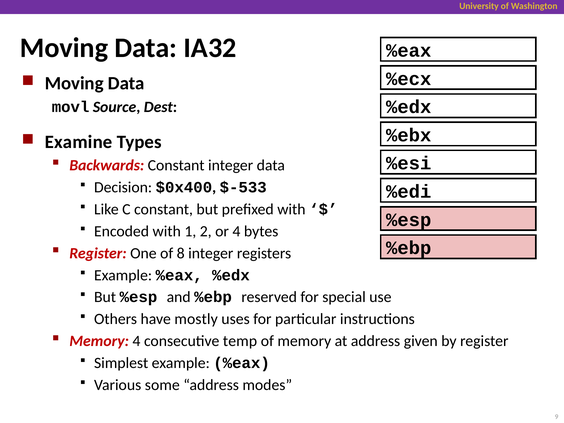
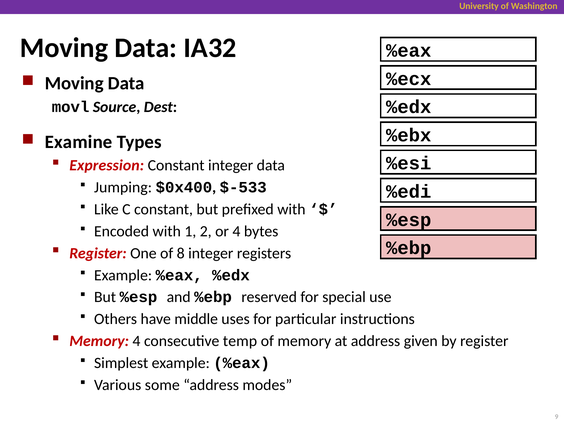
Backwards: Backwards -> Expression
Decision: Decision -> Jumping
mostly: mostly -> middle
